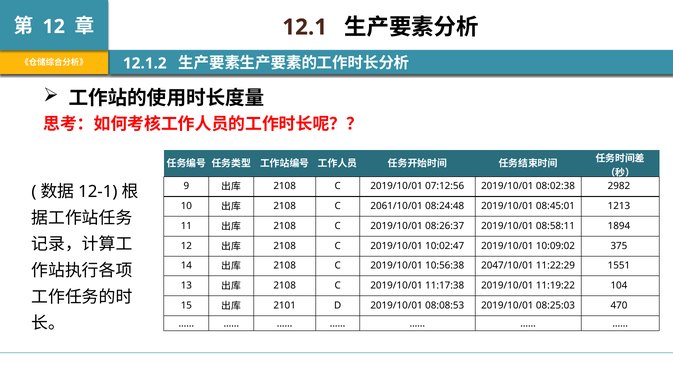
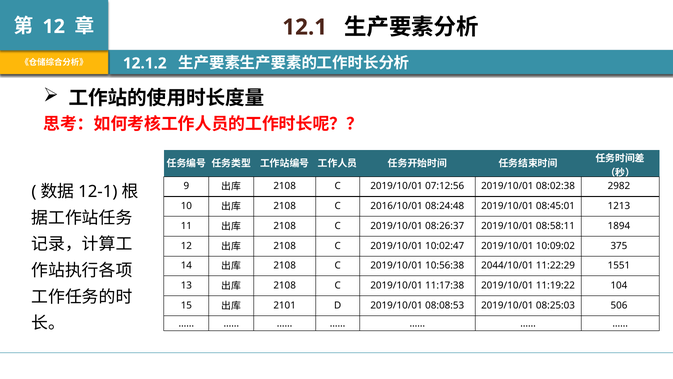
2061/10/01: 2061/10/01 -> 2016/10/01
2047/10/01: 2047/10/01 -> 2044/10/01
470: 470 -> 506
